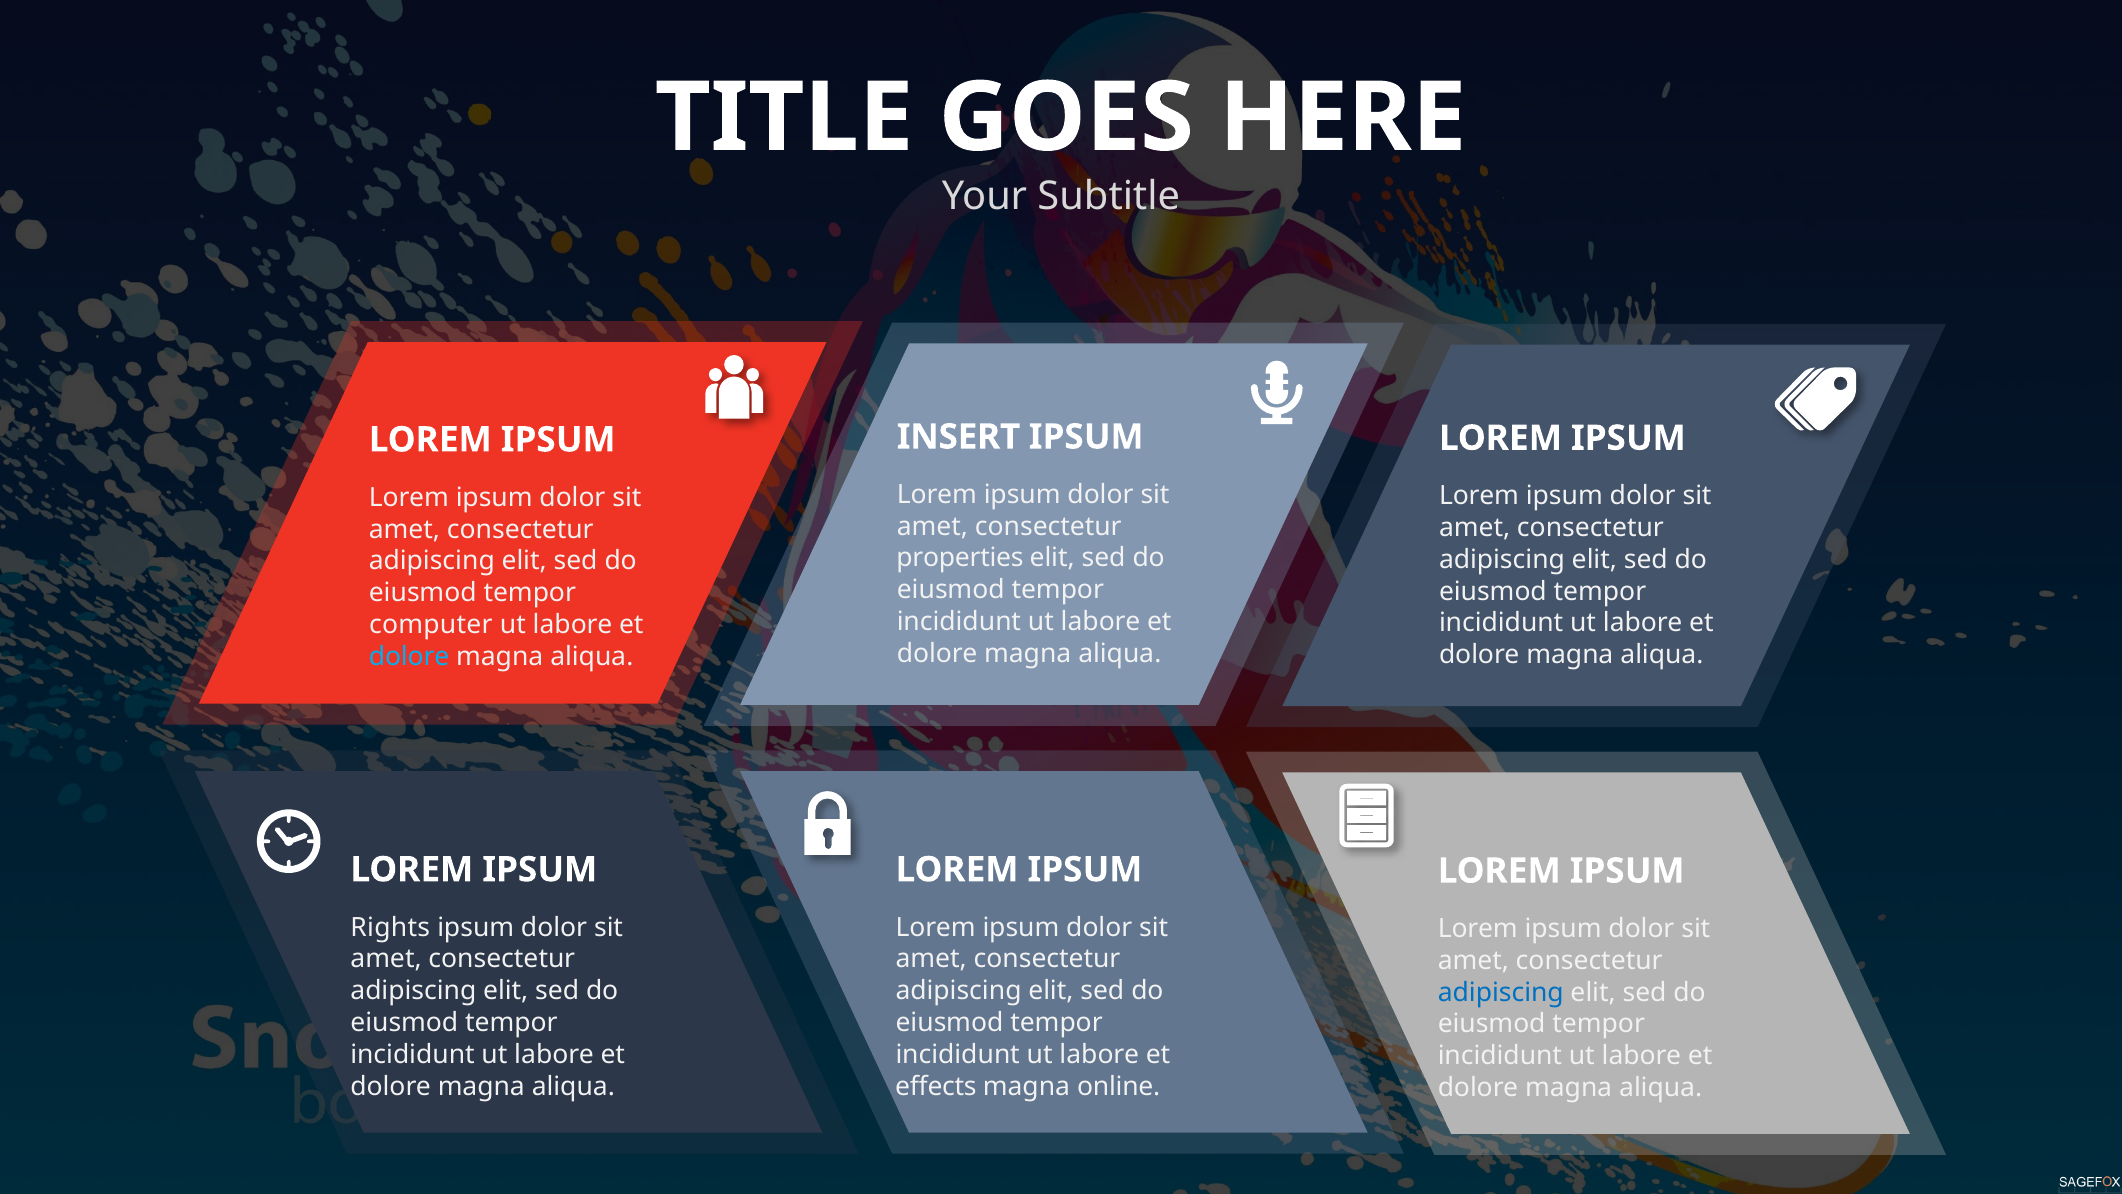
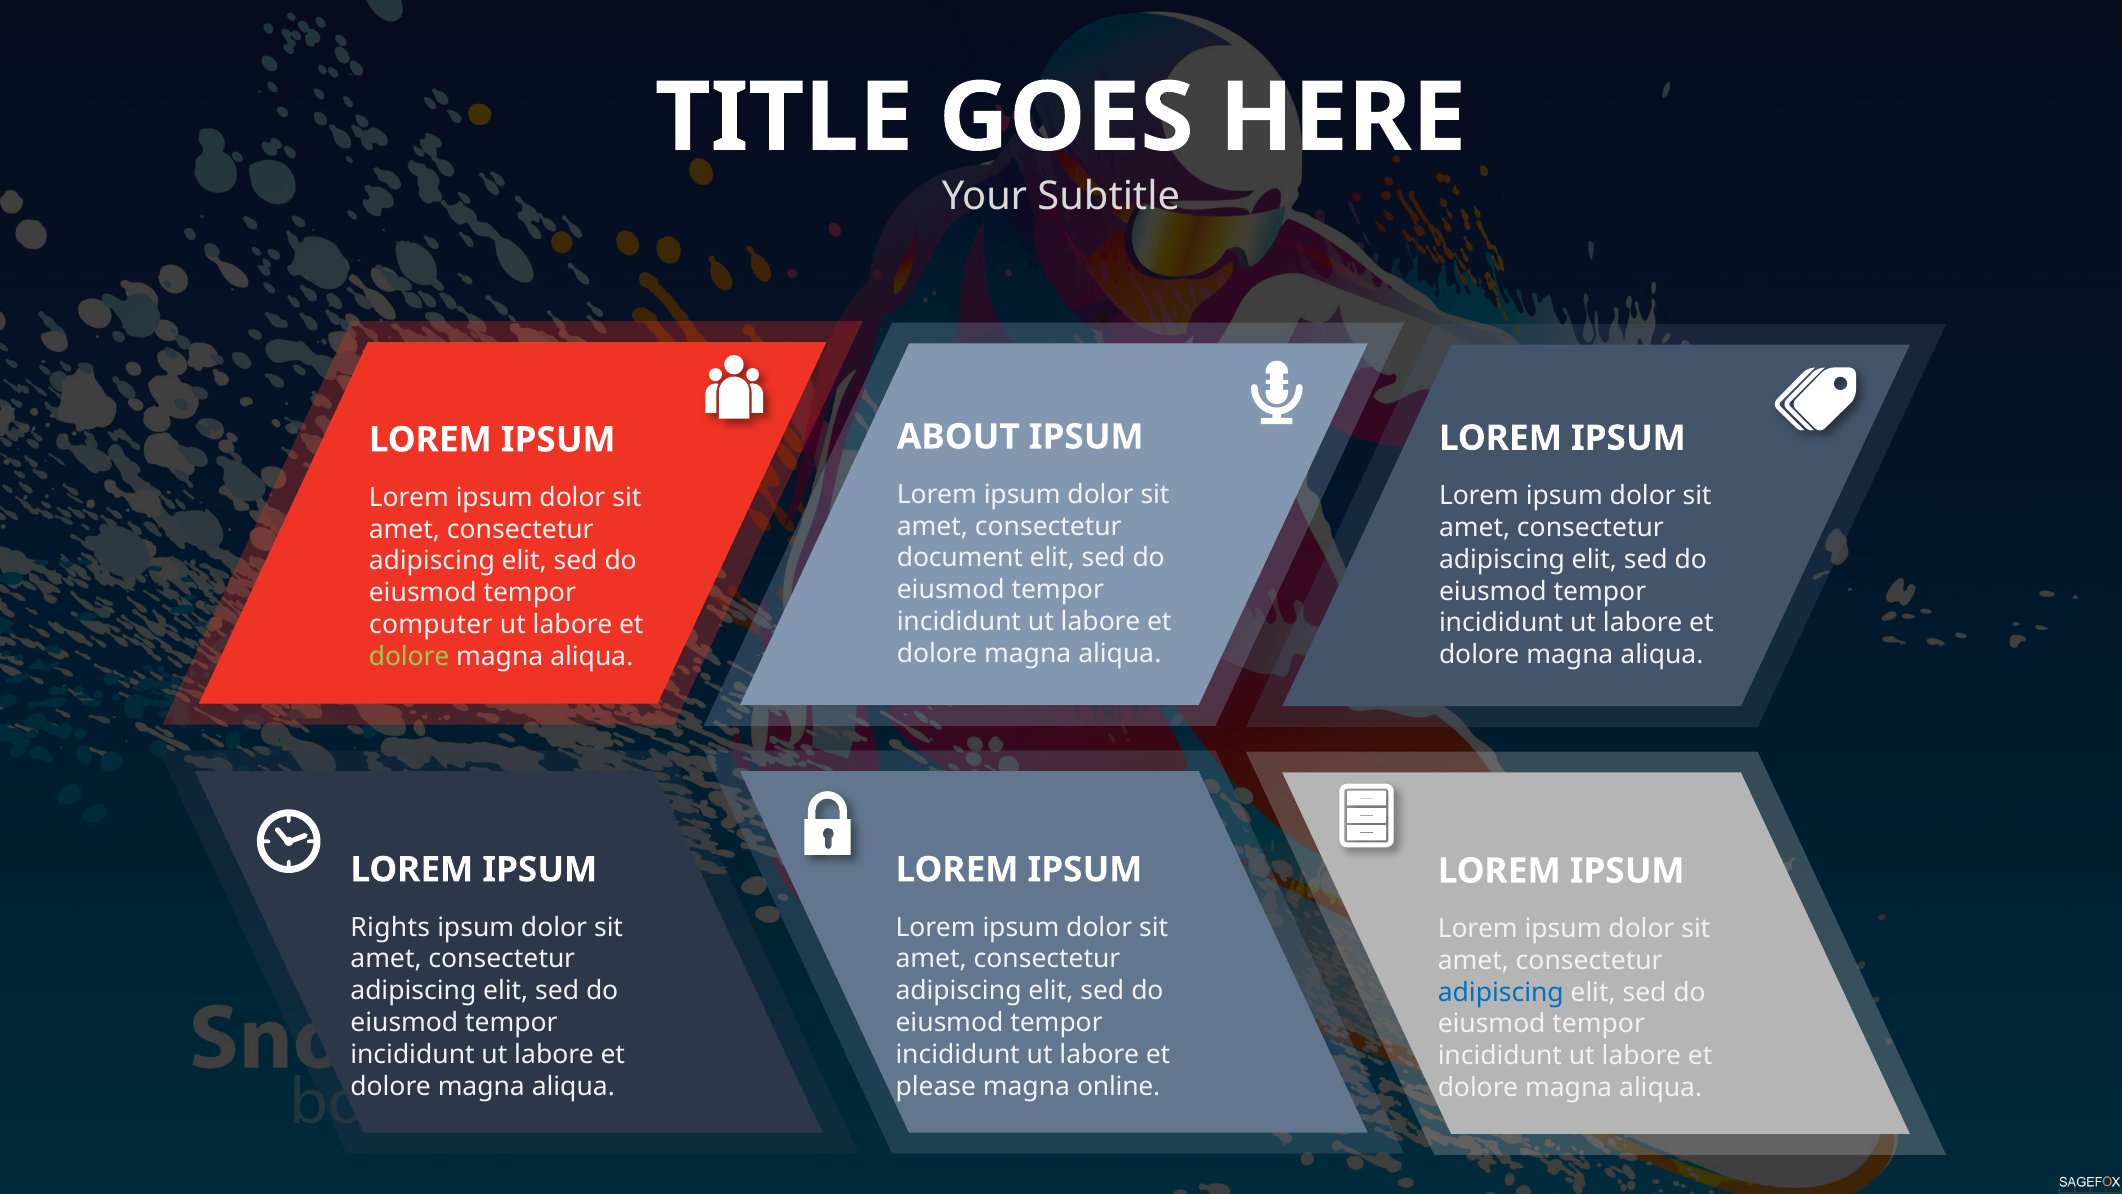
INSERT: INSERT -> ABOUT
properties: properties -> document
dolore at (409, 656) colour: light blue -> light green
effects: effects -> please
